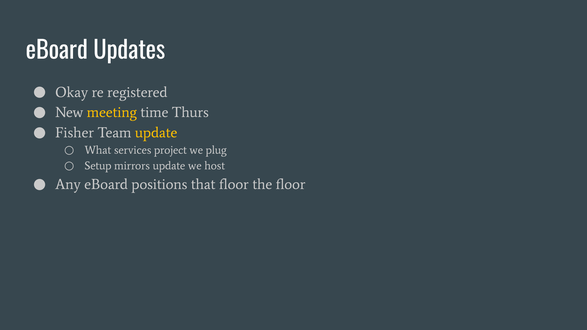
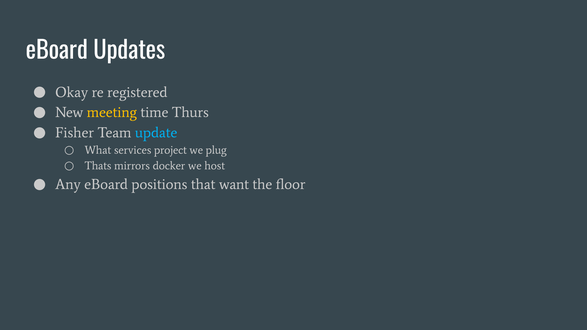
update at (156, 133) colour: yellow -> light blue
Setup: Setup -> Thats
mirrors update: update -> docker
that floor: floor -> want
